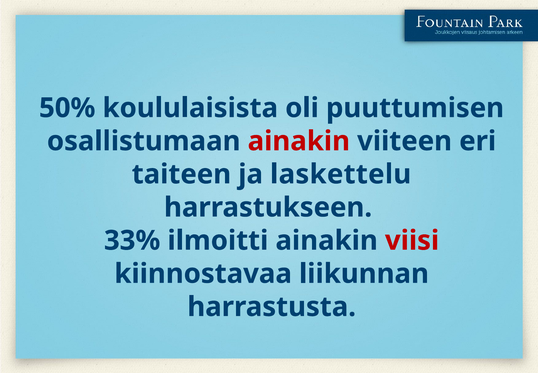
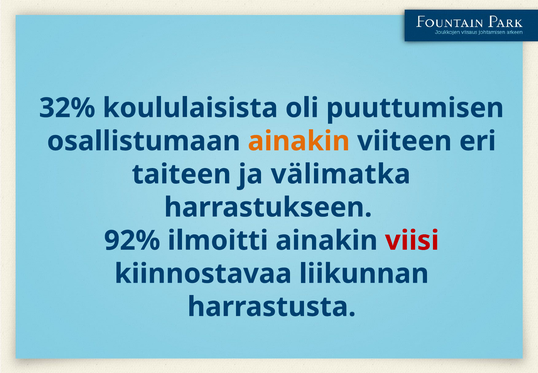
50%: 50% -> 32%
ainakin at (299, 141) colour: red -> orange
laskettelu: laskettelu -> välimatka
33%: 33% -> 92%
